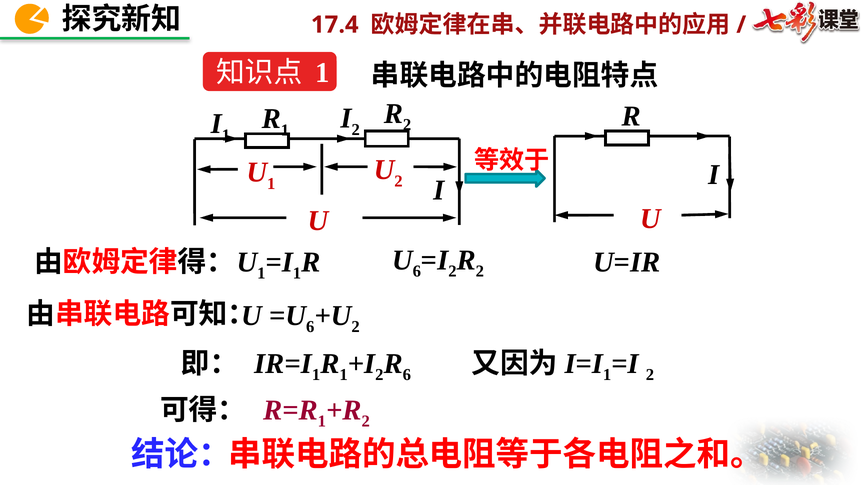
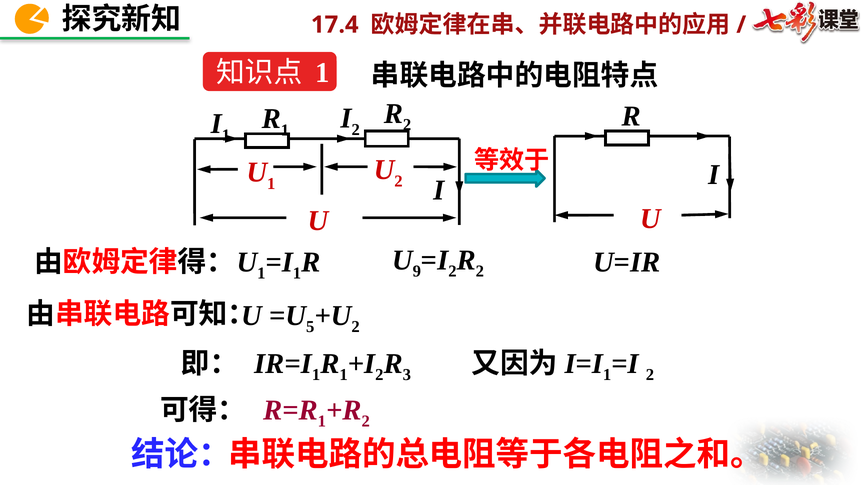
U 6: 6 -> 9
6 at (310, 327): 6 -> 5
R 6: 6 -> 3
